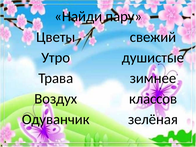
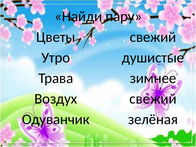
классов at (153, 99): классов -> свежий
